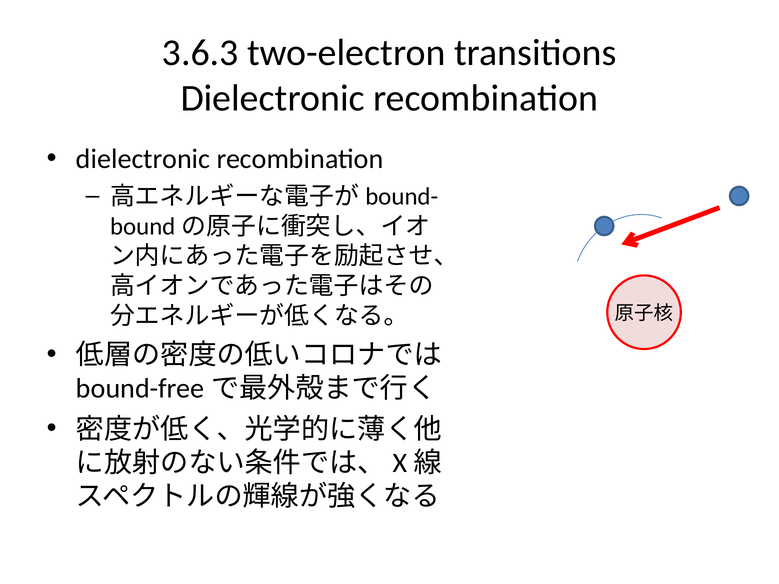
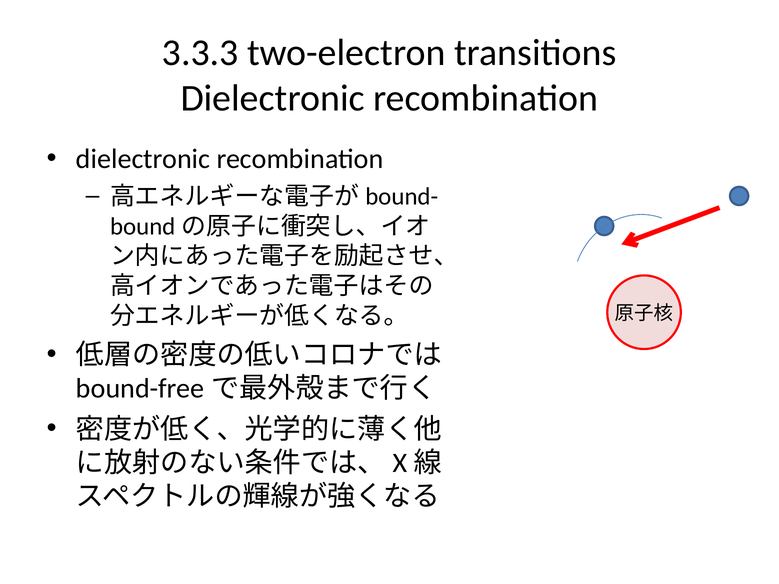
3.6.3: 3.6.3 -> 3.3.3
